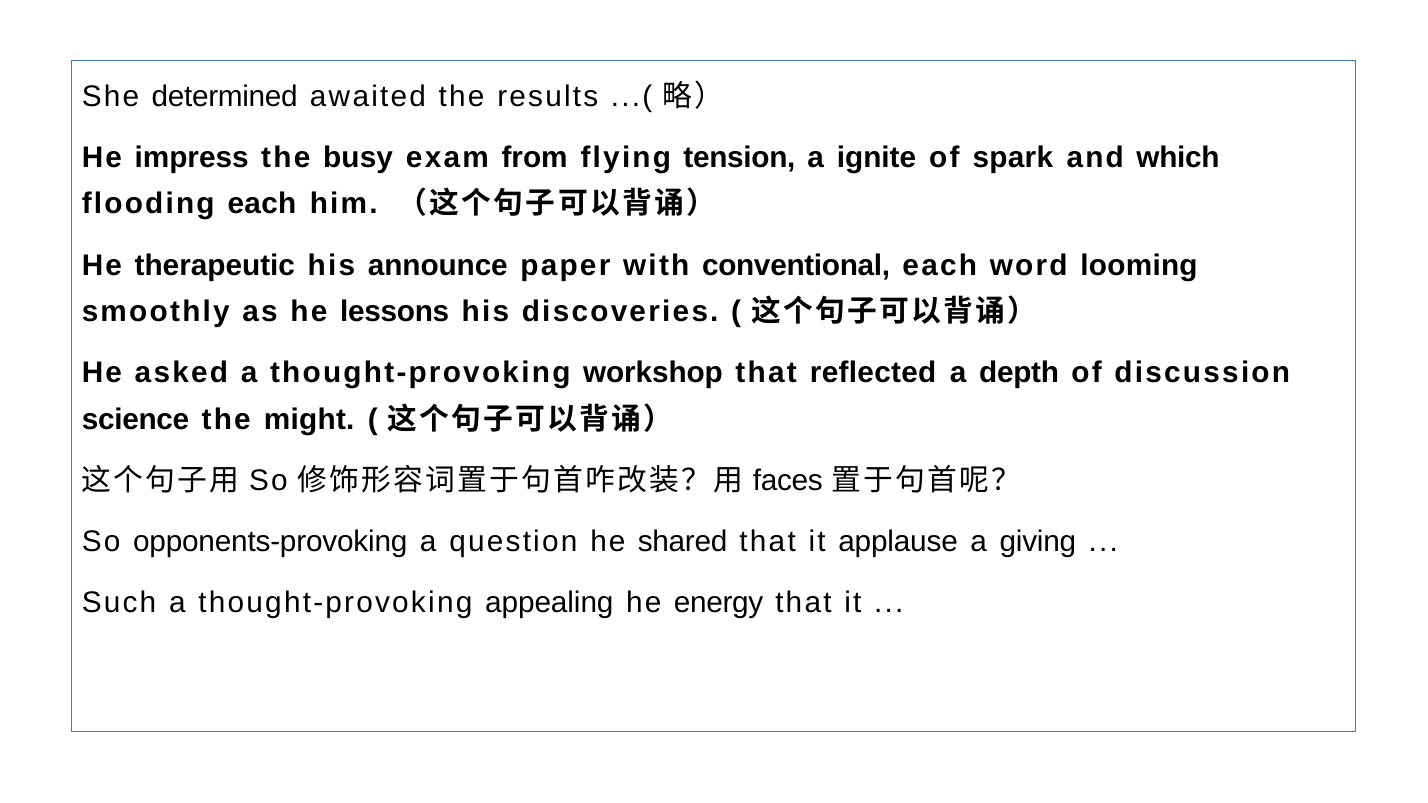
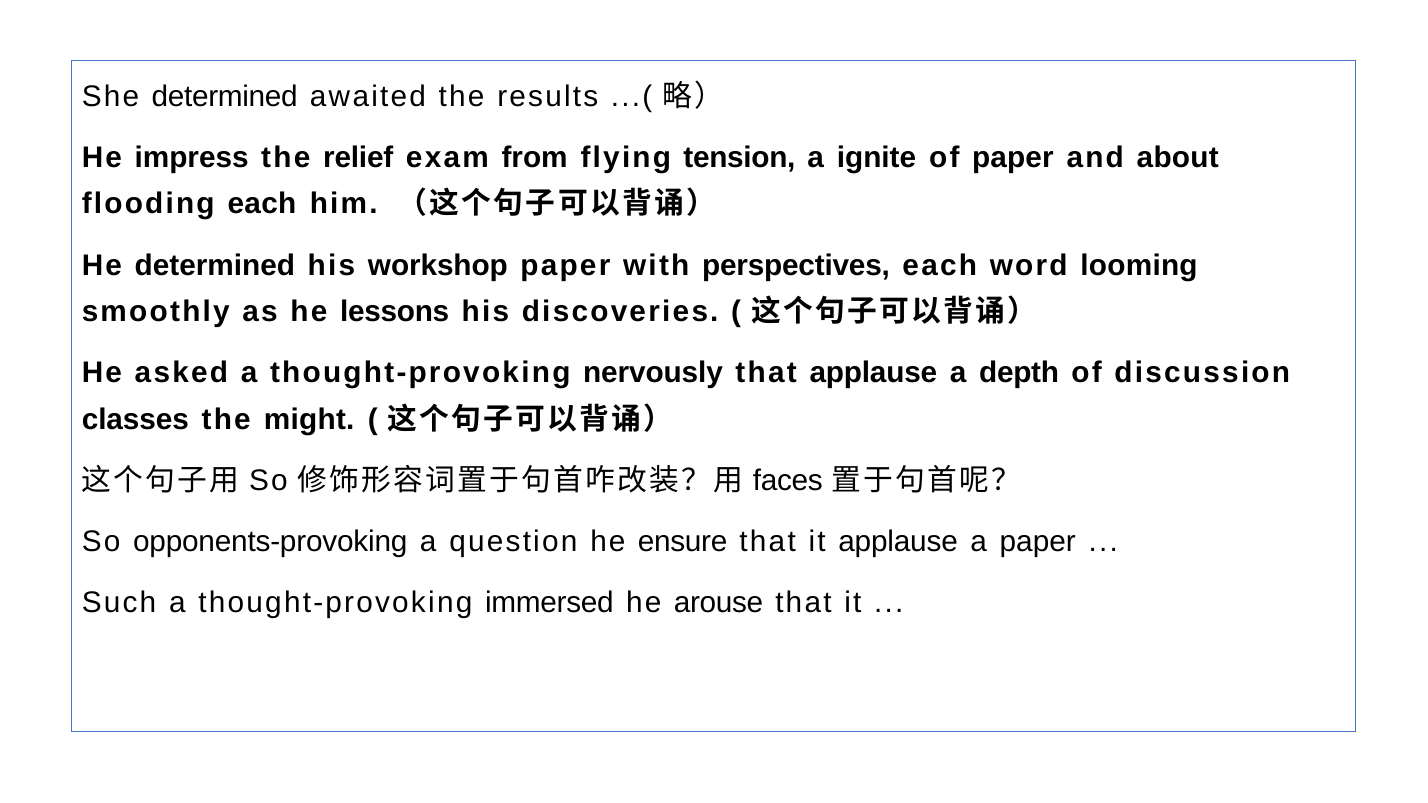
busy: busy -> relief
of spark: spark -> paper
which: which -> about
He therapeutic: therapeutic -> determined
announce: announce -> workshop
conventional: conventional -> perspectives
workshop: workshop -> nervously
that reflected: reflected -> applause
science: science -> classes
shared: shared -> ensure
a giving: giving -> paper
appealing: appealing -> immersed
energy: energy -> arouse
